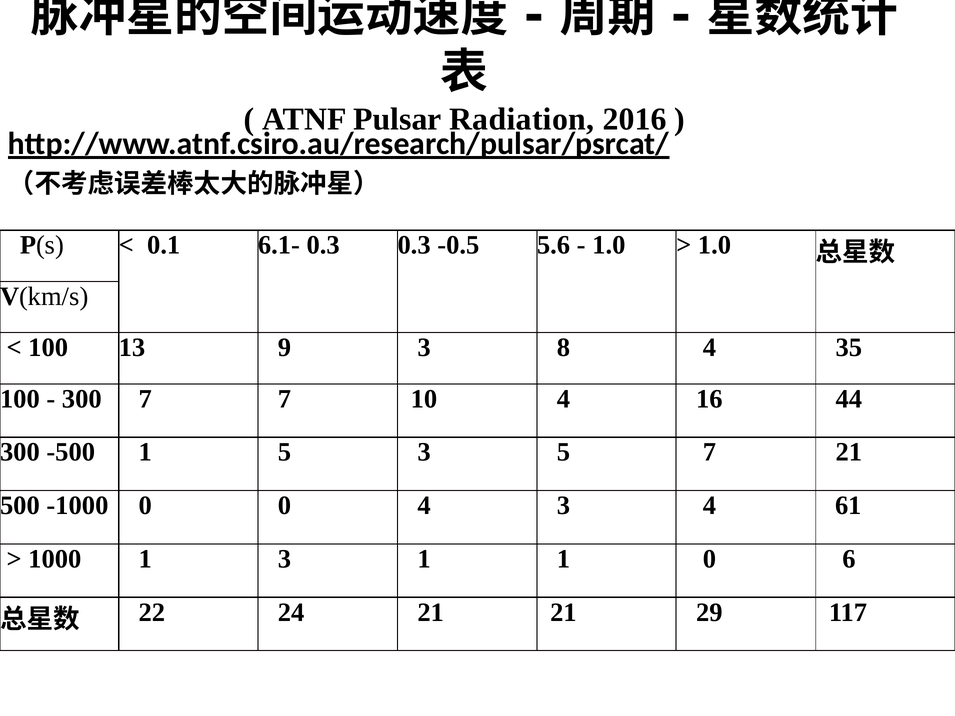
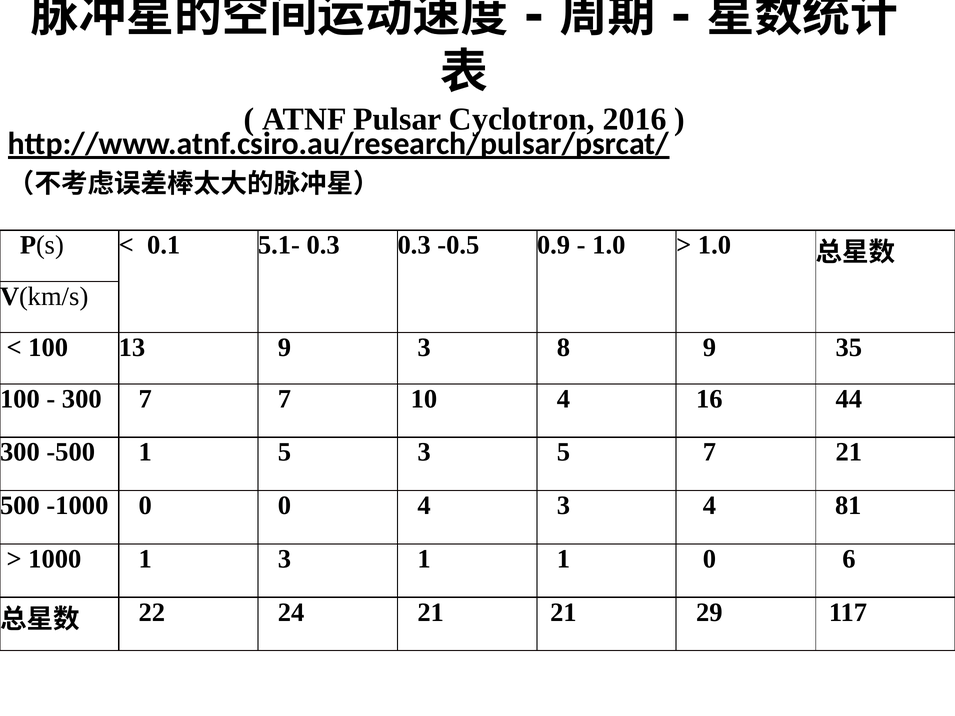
Radiation: Radiation -> Cyclotron
6.1-: 6.1- -> 5.1-
5.6: 5.6 -> 0.9
8 4: 4 -> 9
61: 61 -> 81
